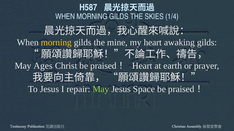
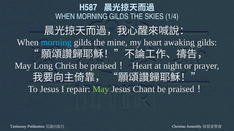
morning at (56, 43) colour: yellow -> light blue
Ages: Ages -> Long
earth: earth -> night
Space: Space -> Chant
